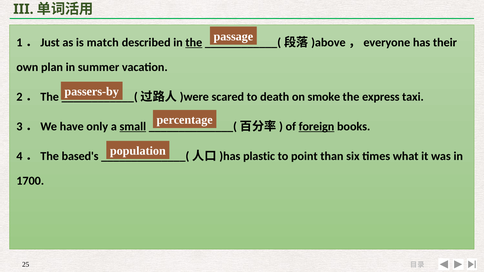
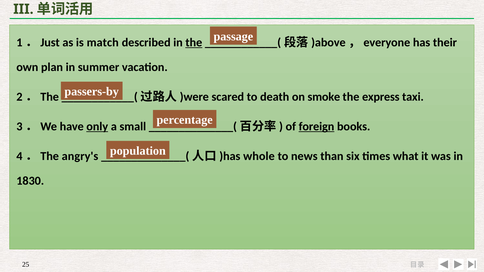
only underline: none -> present
small underline: present -> none
based's: based's -> angry's
plastic: plastic -> whole
point: point -> news
1700: 1700 -> 1830
